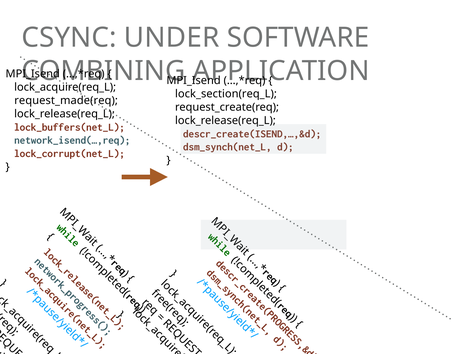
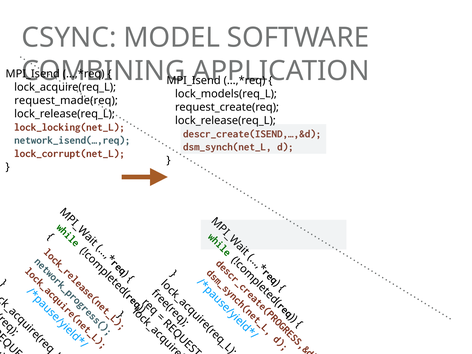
UNDER: UNDER -> MODEL
lock_section(req_L: lock_section(req_L -> lock_models(req_L
lock_buffers(net_L: lock_buffers(net_L -> lock_locking(net_L
